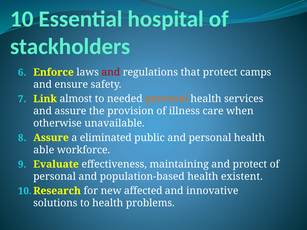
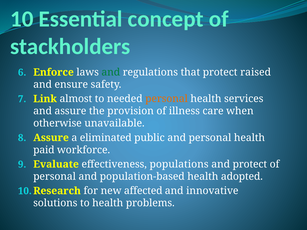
hospital: hospital -> concept
and at (111, 72) colour: red -> green
camps: camps -> raised
able: able -> paid
maintaining: maintaining -> populations
existent: existent -> adopted
